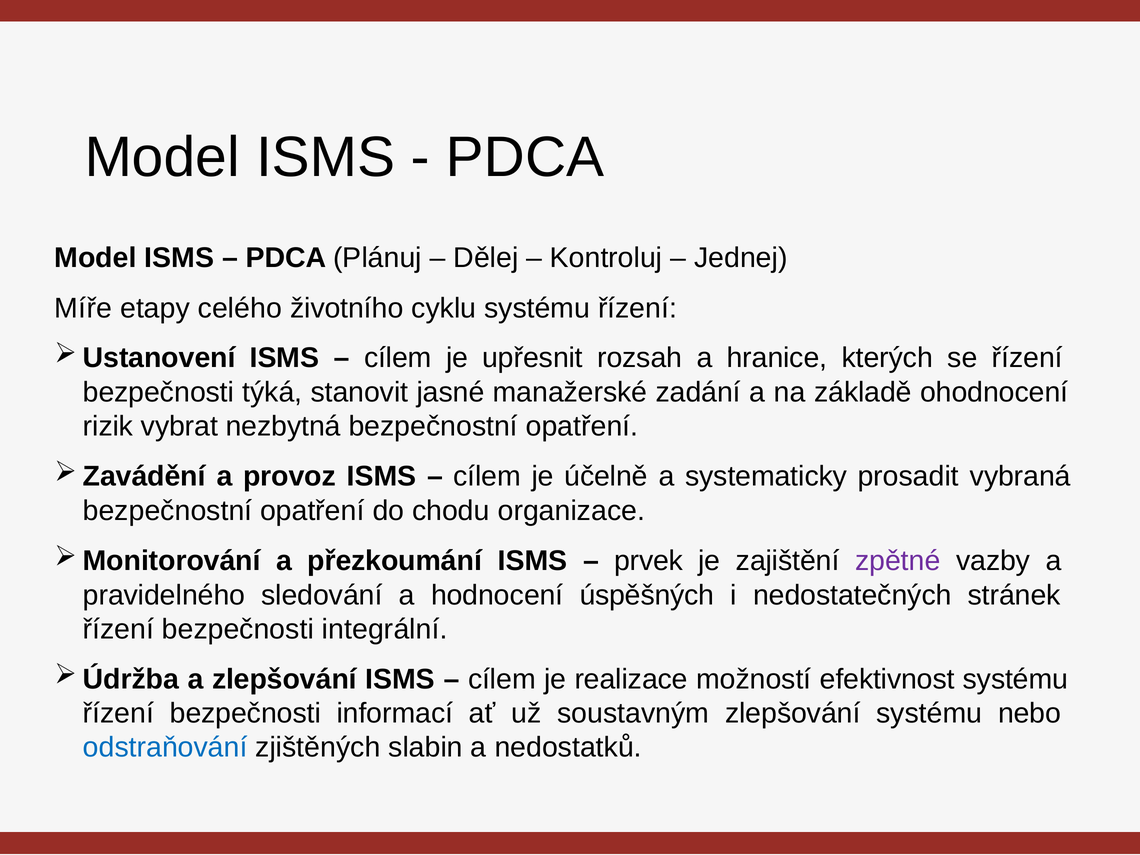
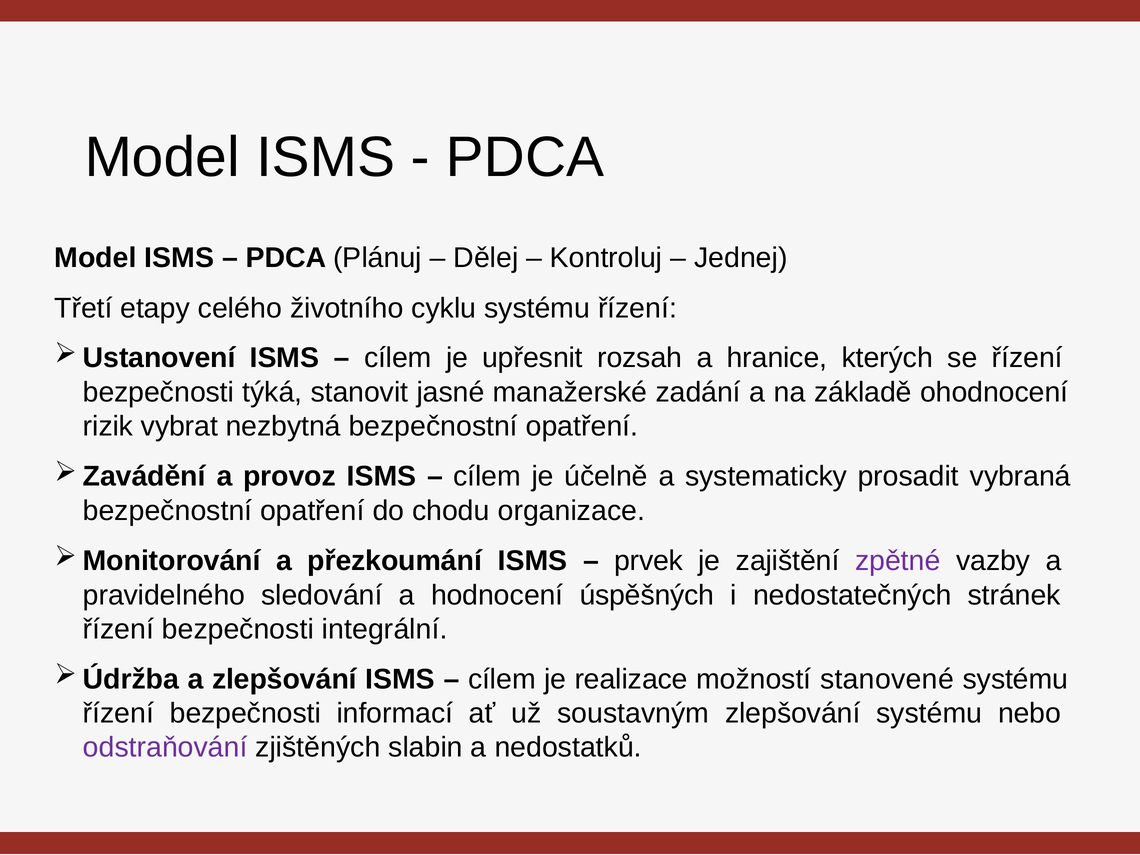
Míře: Míře -> Třetí
efektivnost: efektivnost -> stanovené
odstraňování colour: blue -> purple
